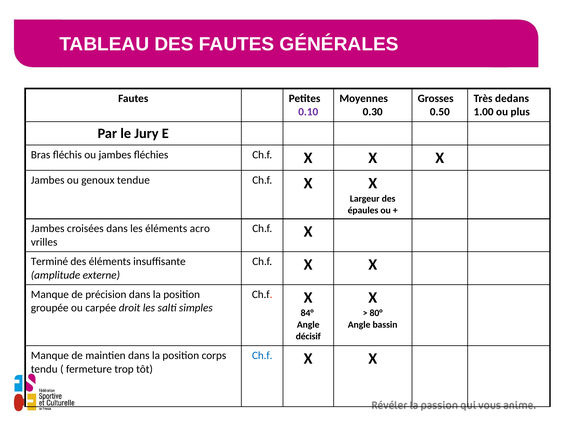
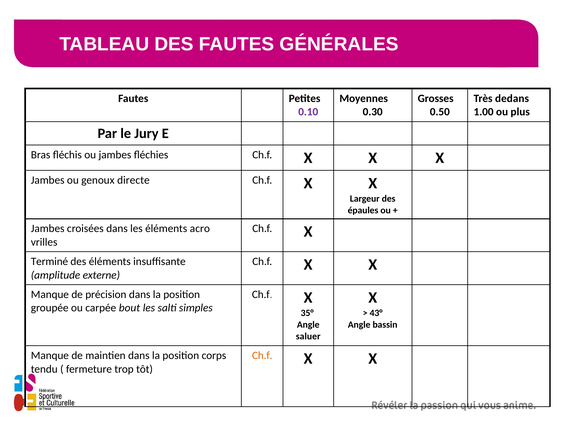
tendue: tendue -> directe
droit: droit -> bout
84°: 84° -> 35°
80°: 80° -> 43°
décisif: décisif -> saluer
Ch.f at (262, 355) colour: blue -> orange
